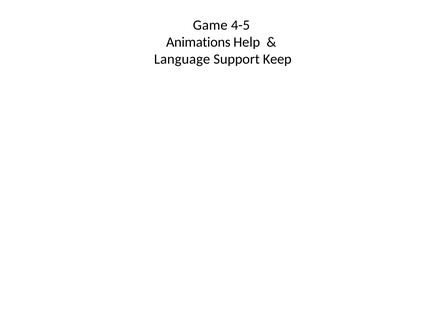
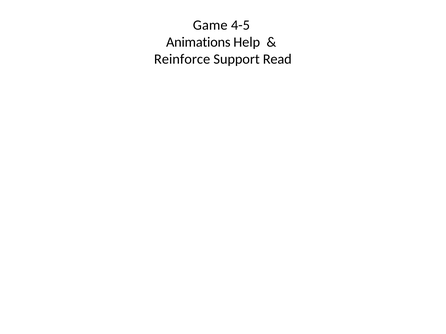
Language: Language -> Reinforce
Keep: Keep -> Read
